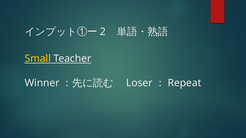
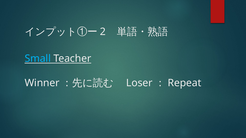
Small colour: yellow -> light blue
